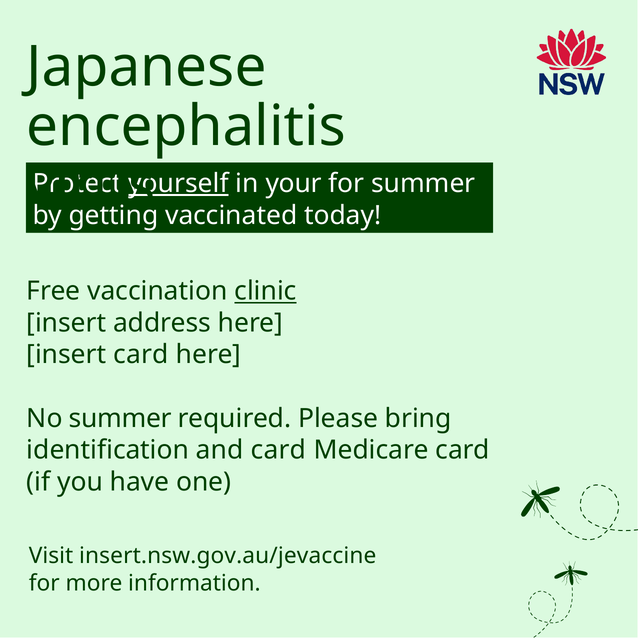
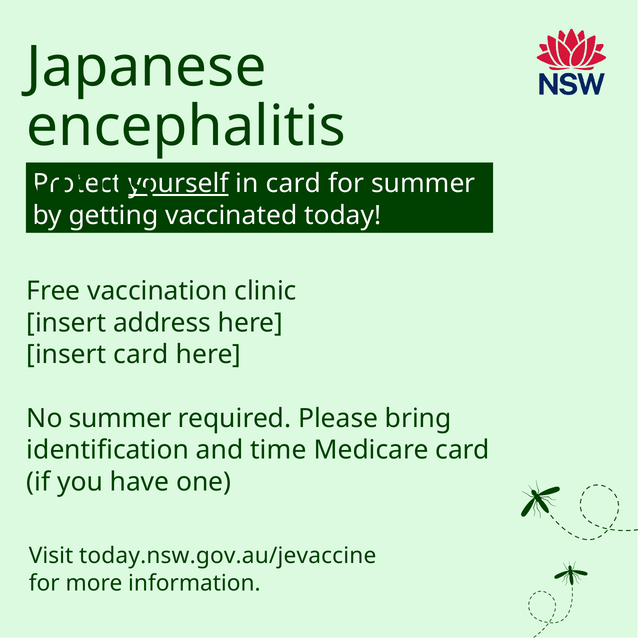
in your: your -> card
clinic underline: present -> none
and card: card -> time
insert.nsw.gov.au/jevaccine: insert.nsw.gov.au/jevaccine -> today.nsw.gov.au/jevaccine
